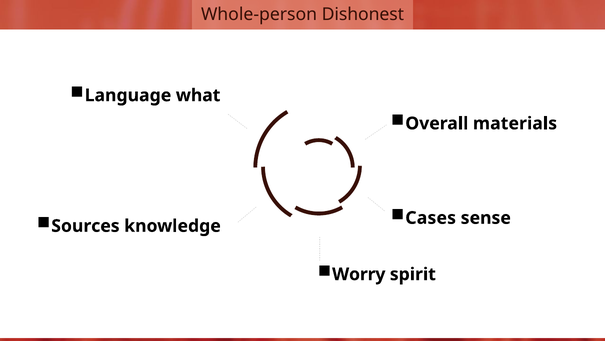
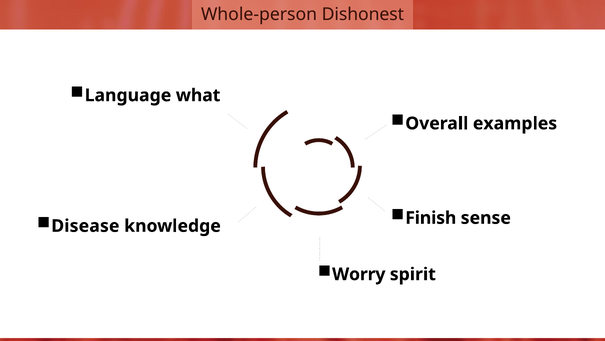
materials: materials -> examples
Cases: Cases -> Finish
Sources: Sources -> Disease
